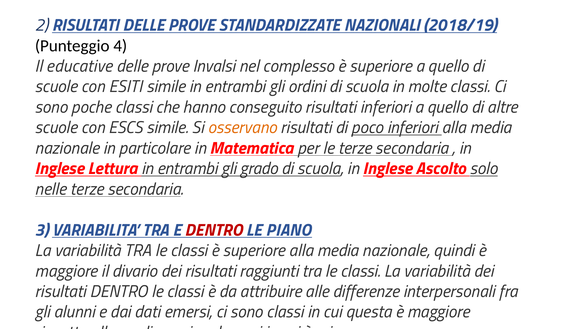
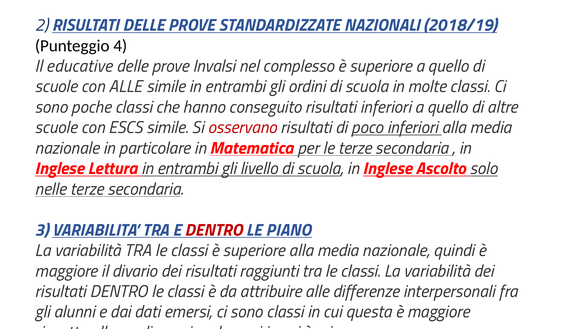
con ESITI: ESITI -> ALLE
osservano colour: orange -> red
grado: grado -> livello
